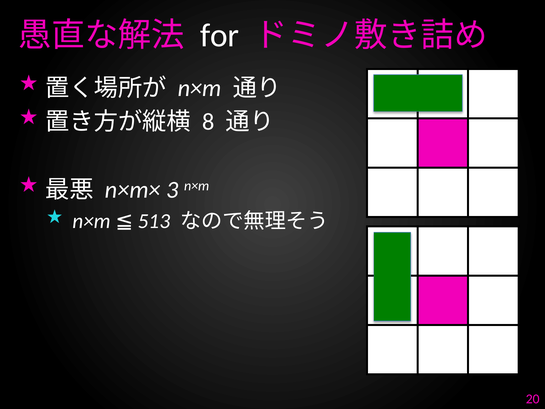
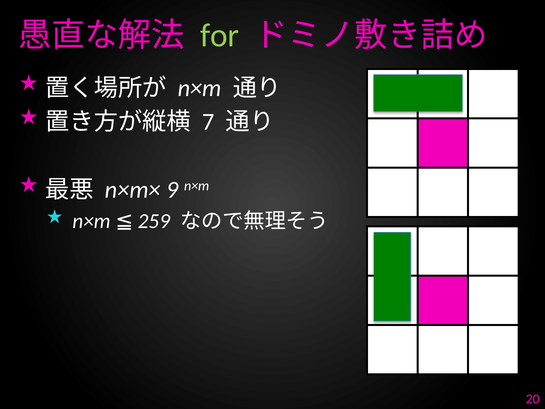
for colour: white -> light green
8: 8 -> 7
3: 3 -> 9
513: 513 -> 259
